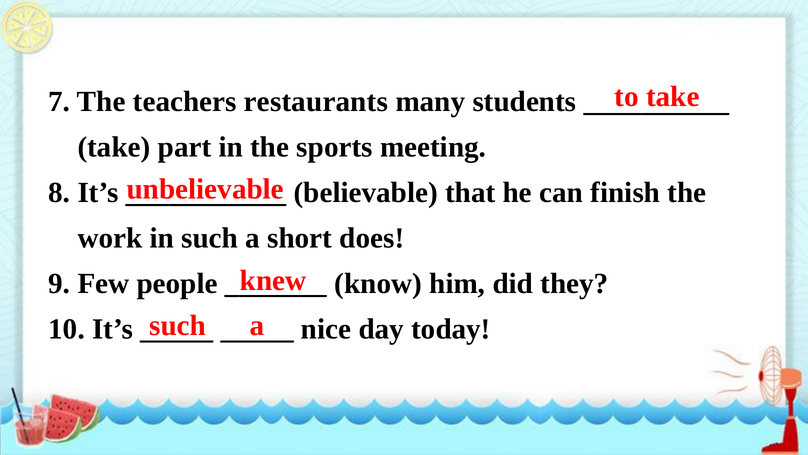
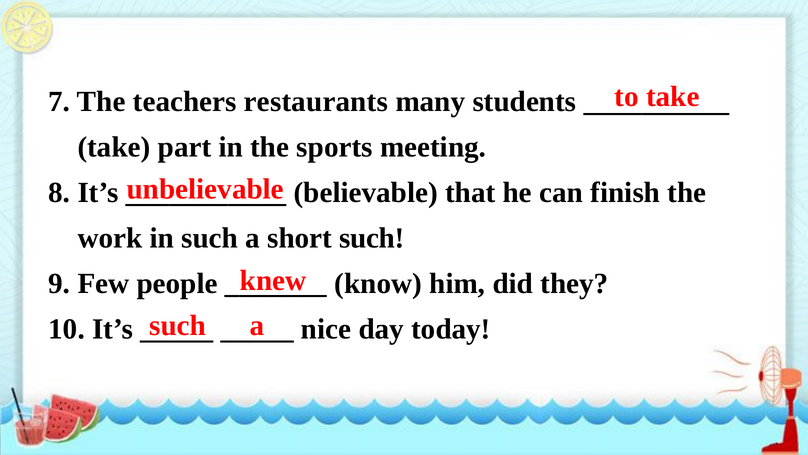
short does: does -> such
